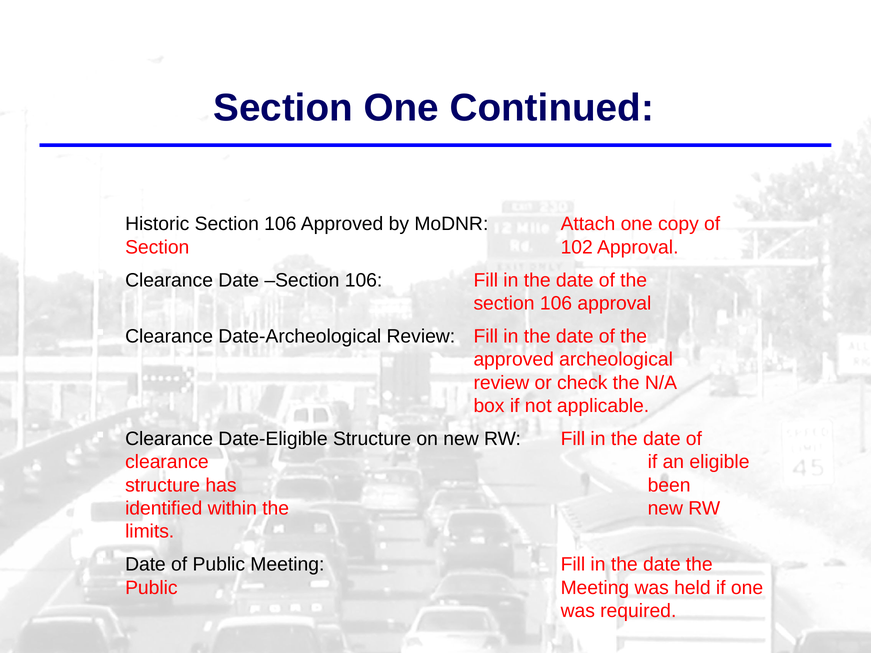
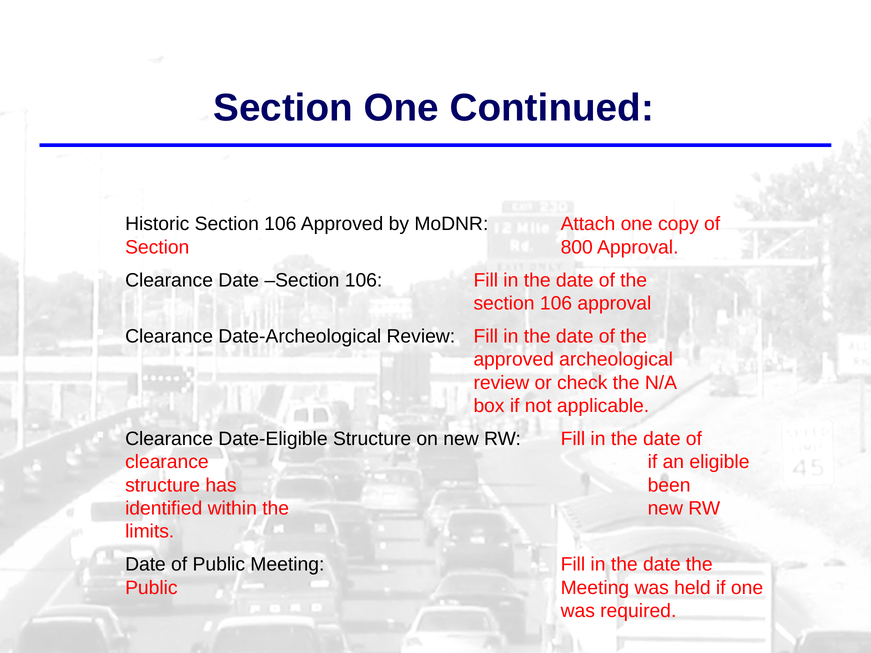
102: 102 -> 800
